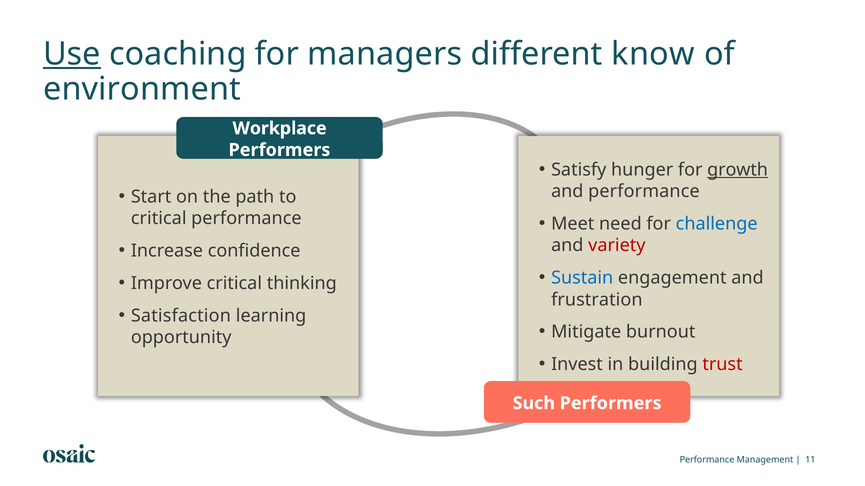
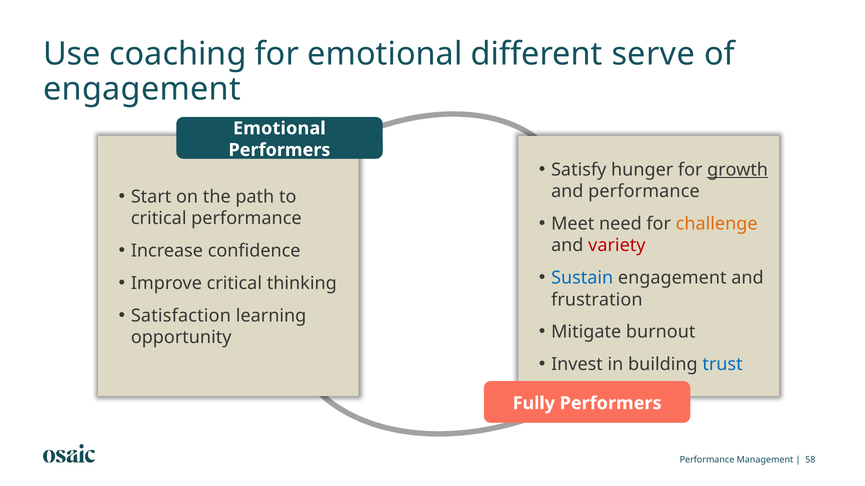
Use underline: present -> none
for managers: managers -> emotional
know: know -> serve
environment at (142, 89): environment -> engagement
Workplace at (280, 128): Workplace -> Emotional
challenge colour: blue -> orange
trust colour: red -> blue
Such: Such -> Fully
11: 11 -> 58
